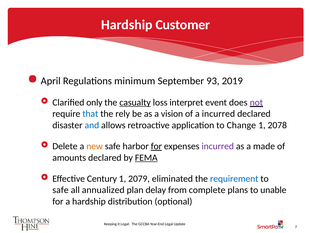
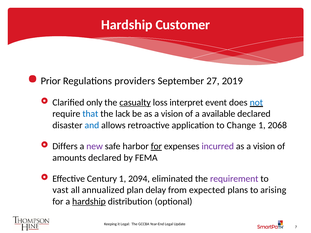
April: April -> Prior
minimum: minimum -> providers
93: 93 -> 27
not colour: purple -> blue
rely: rely -> lack
a incurred: incurred -> available
2078: 2078 -> 2068
Delete: Delete -> Differs
new colour: orange -> purple
made at (264, 146): made -> vision
FEMA underline: present -> none
2079: 2079 -> 2094
requirement colour: blue -> purple
safe at (61, 190): safe -> vast
complete: complete -> expected
unable: unable -> arising
hardship at (89, 202) underline: none -> present
